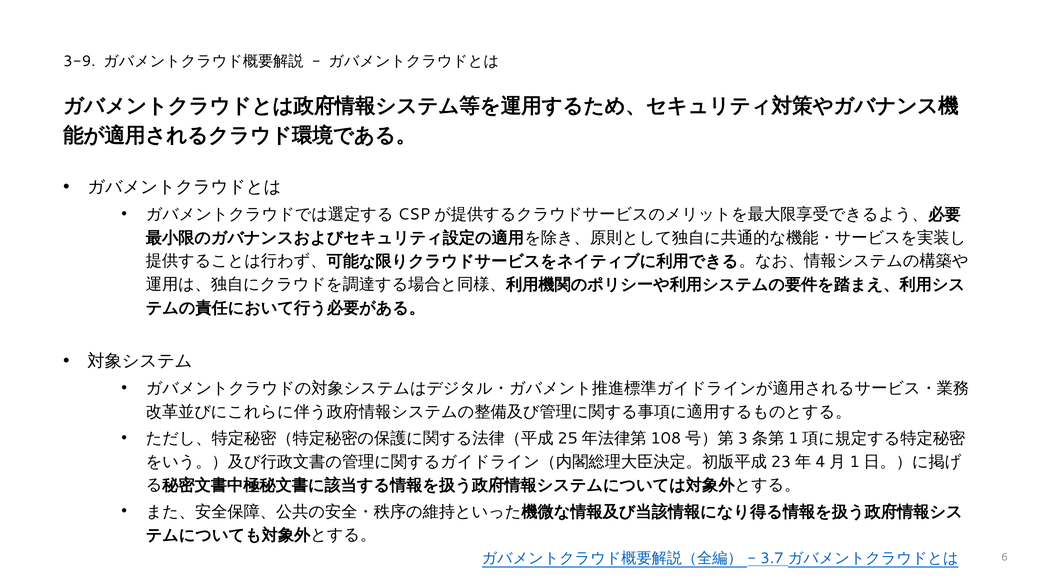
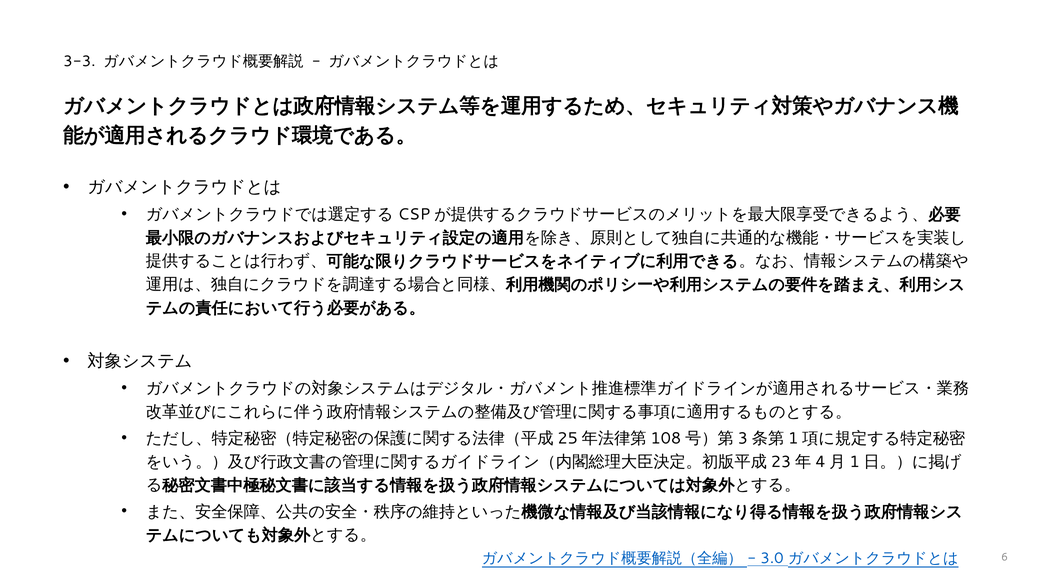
3-9: 3-9 -> 3-3
3.7: 3.7 -> 3.0
